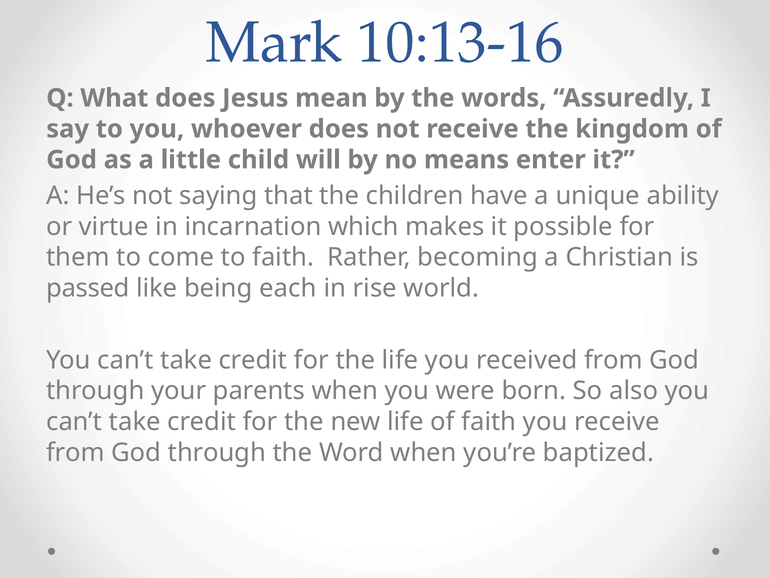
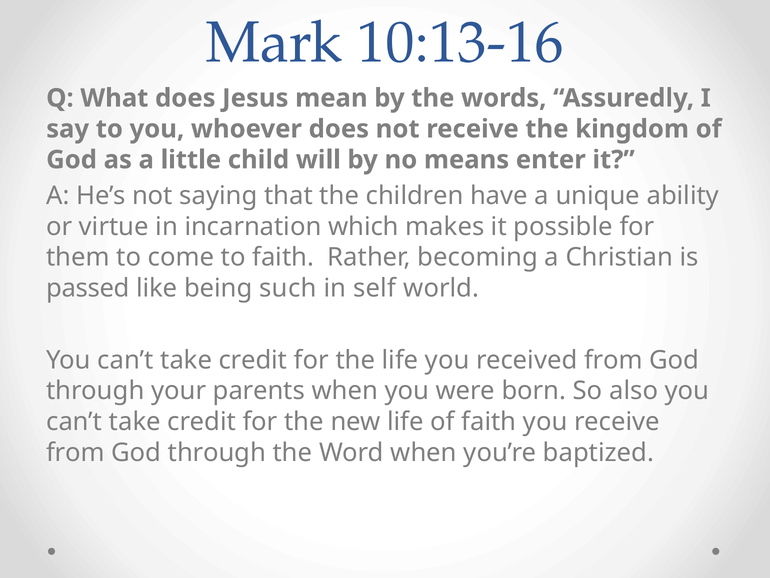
each: each -> such
rise: rise -> self
